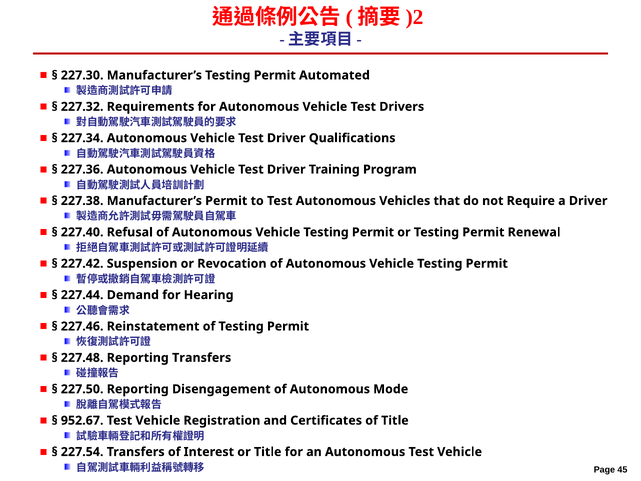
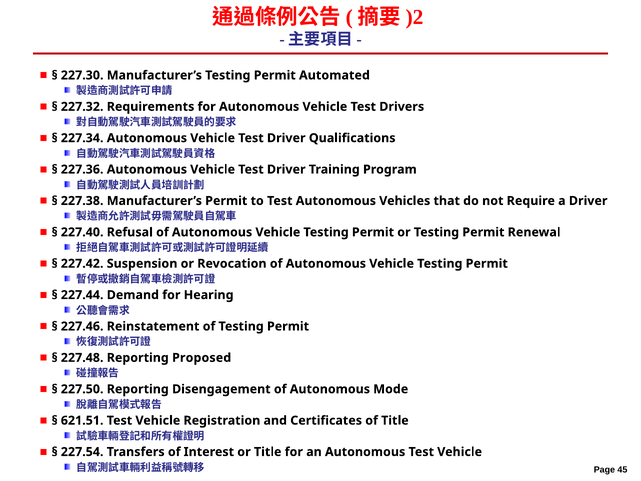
Reporting Transfers: Transfers -> Proposed
952.67: 952.67 -> 621.51
